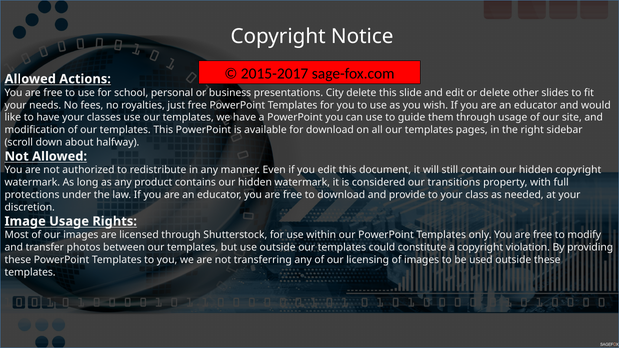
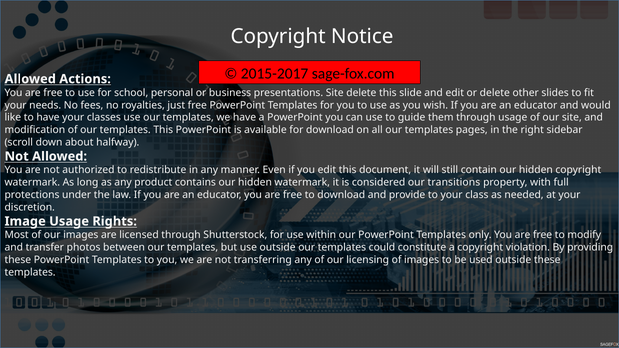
presentations City: City -> Site
